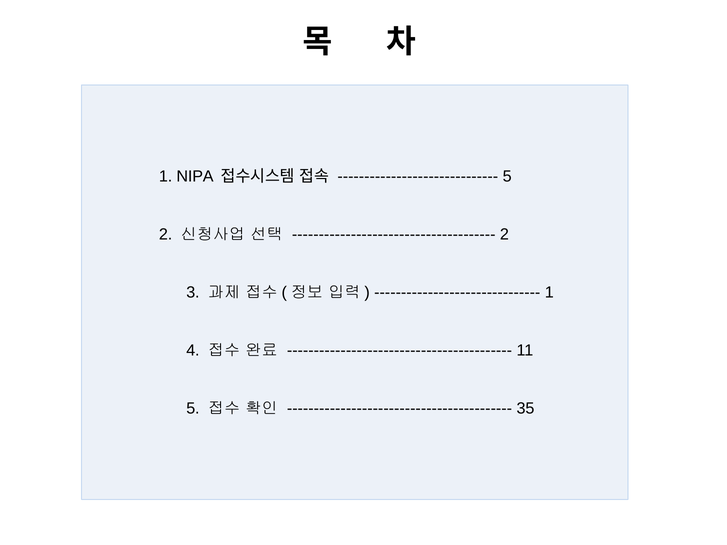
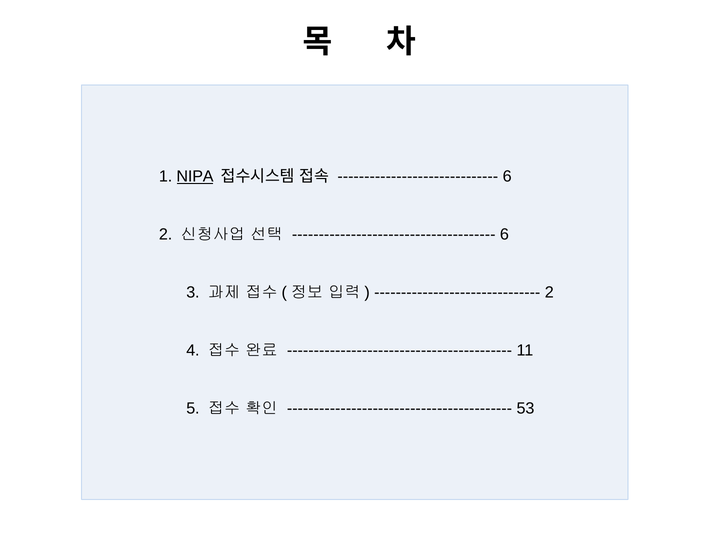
NIPA underline: none -> present
5 at (507, 176): 5 -> 6
2 at (504, 235): 2 -> 6
1 at (549, 293): 1 -> 2
35: 35 -> 53
